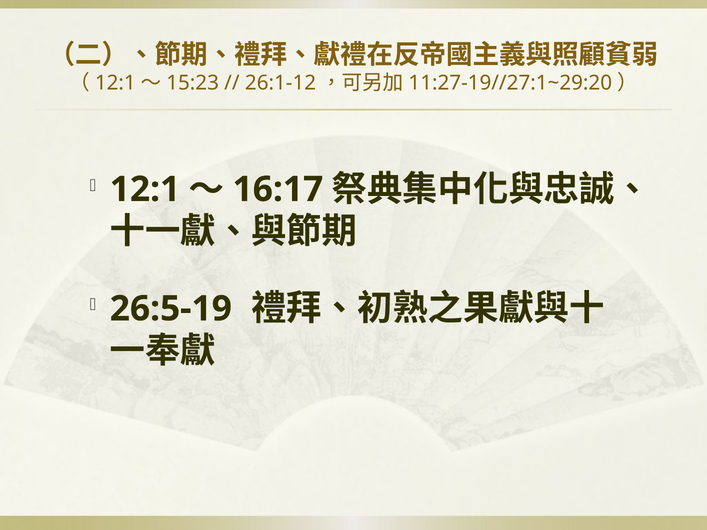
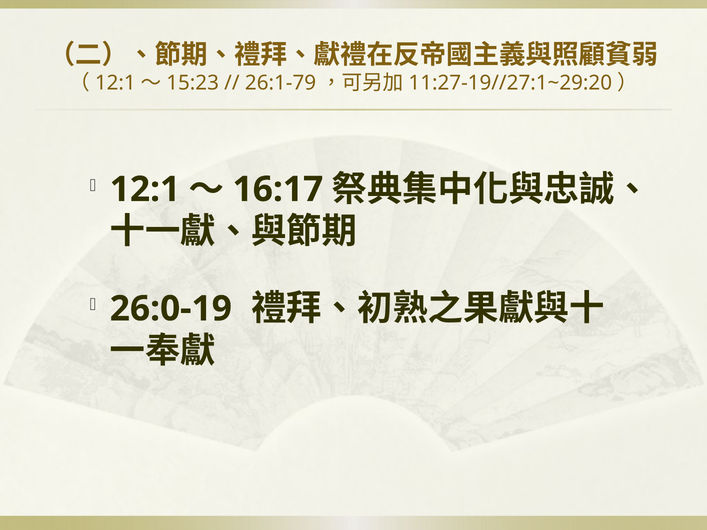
26:1-12: 26:1-12 -> 26:1-79
26:5-19: 26:5-19 -> 26:0-19
